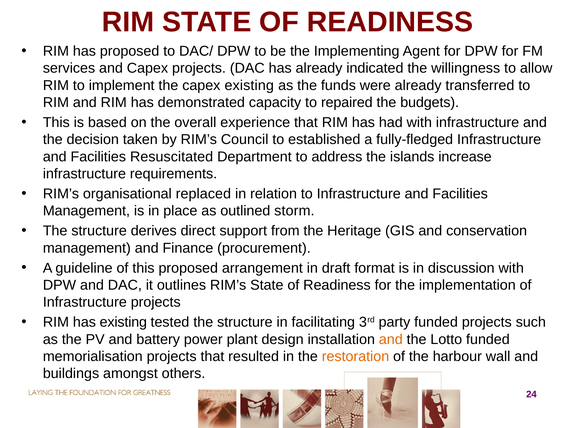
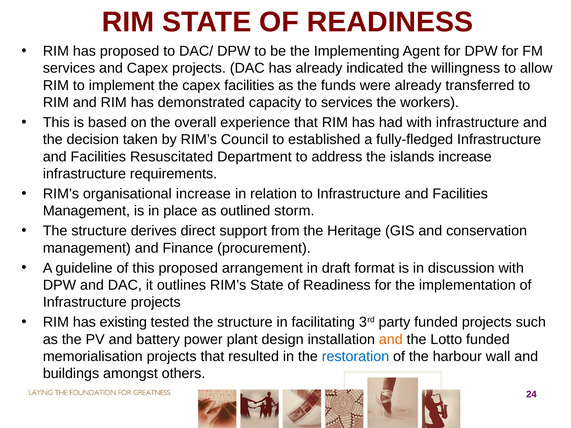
capex existing: existing -> facilities
to repaired: repaired -> services
budgets: budgets -> workers
organisational replaced: replaced -> increase
restoration colour: orange -> blue
